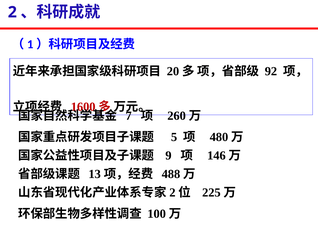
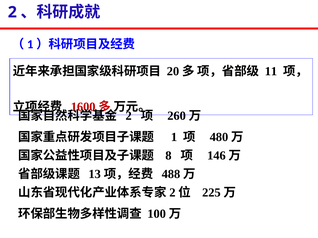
92: 92 -> 11
7 at (129, 116): 7 -> 2
5: 5 -> 1
9: 9 -> 8
